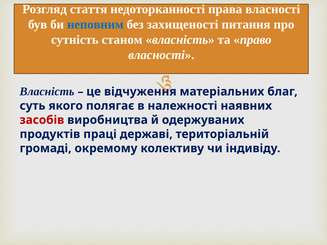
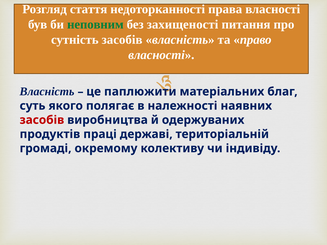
неповним colour: blue -> green
сутність станом: станом -> засобів
відчуження: відчуження -> паплюжити
